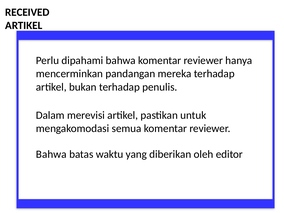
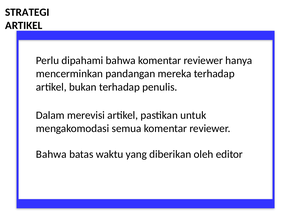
RECEIVED: RECEIVED -> STRATEGI
